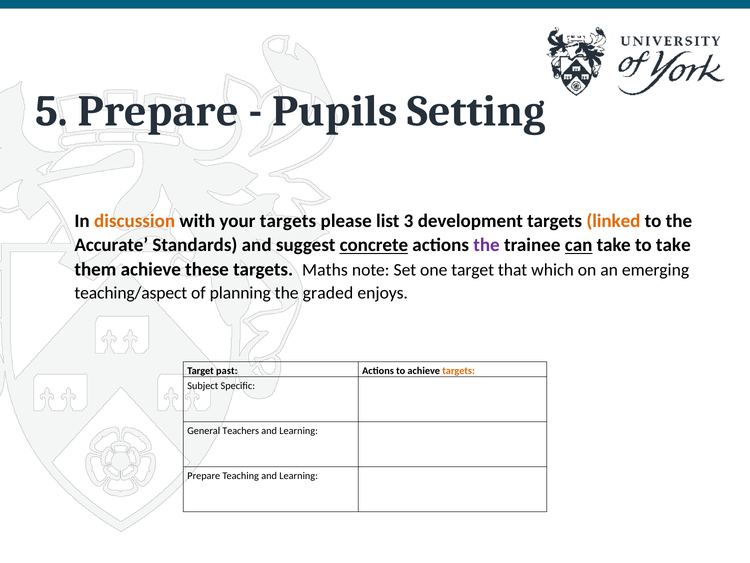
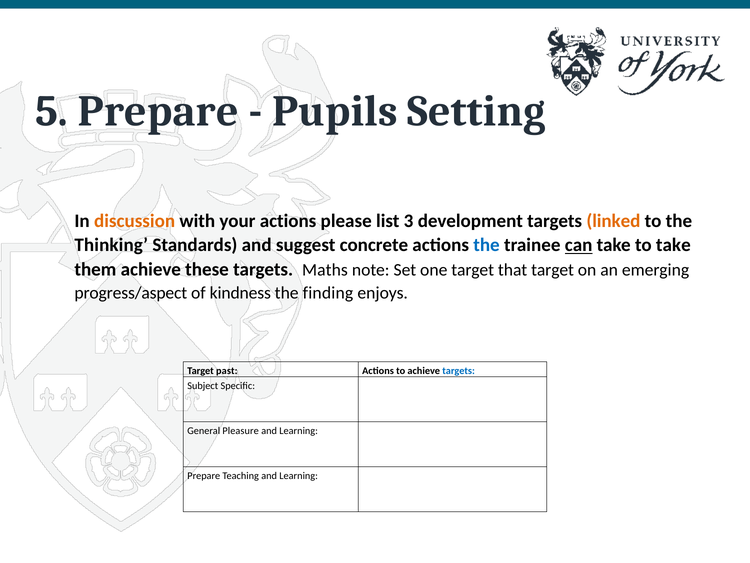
your targets: targets -> actions
Accurate: Accurate -> Thinking
concrete underline: present -> none
the at (487, 245) colour: purple -> blue
that which: which -> target
teaching/aspect: teaching/aspect -> progress/aspect
planning: planning -> kindness
graded: graded -> finding
targets at (459, 371) colour: orange -> blue
Teachers: Teachers -> Pleasure
